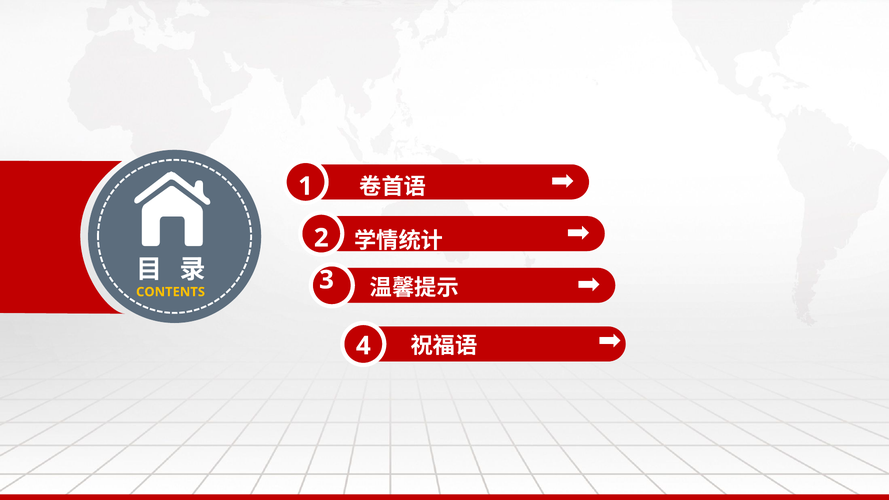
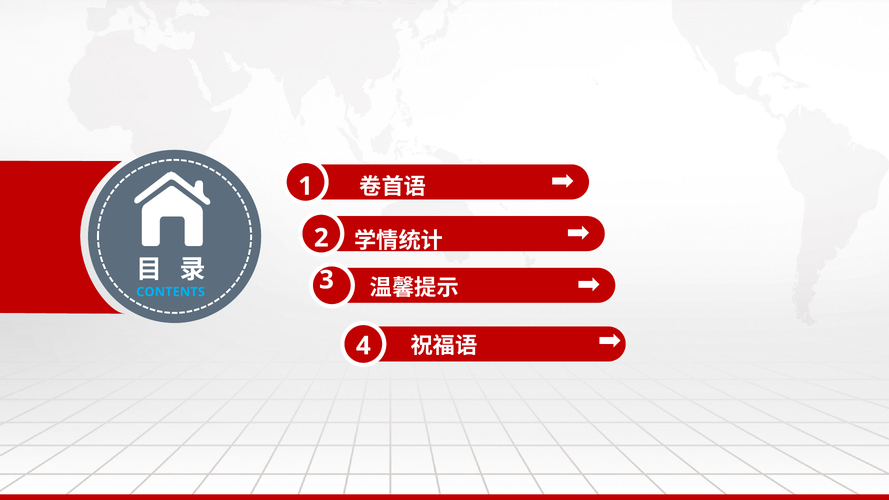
CONTENTS colour: yellow -> light blue
